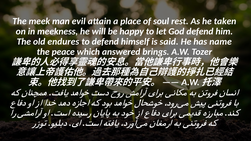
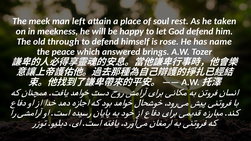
evil: evil -> left
endures: endures -> through
said: said -> rose
